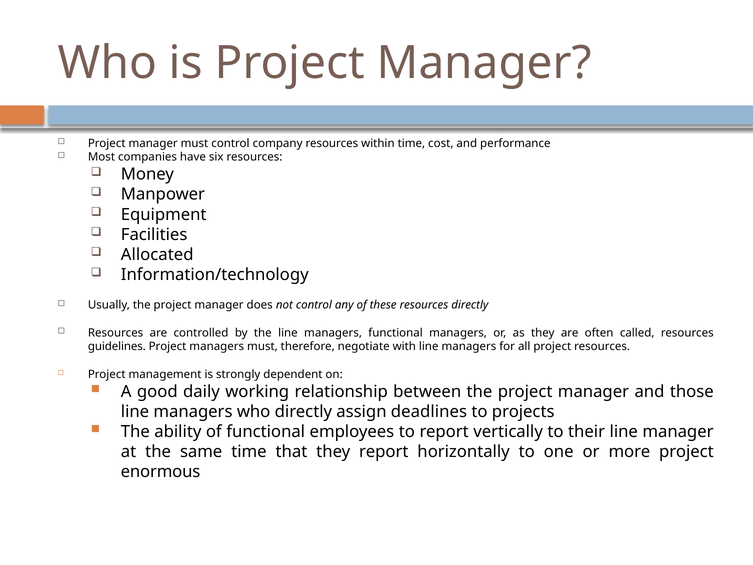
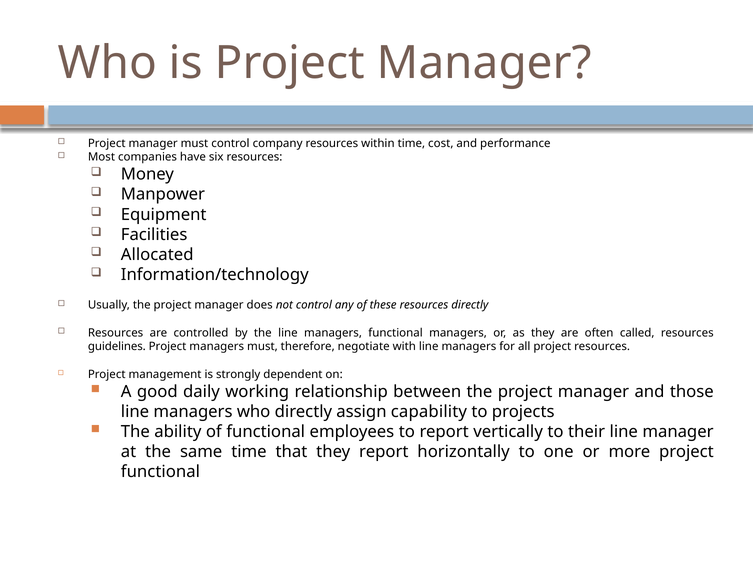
deadlines: deadlines -> capability
enormous at (161, 472): enormous -> functional
